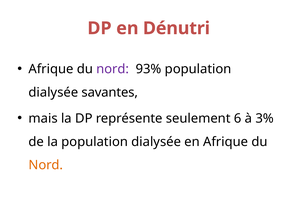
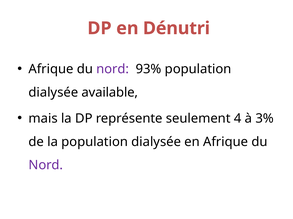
savantes: savantes -> available
6: 6 -> 4
Nord at (46, 166) colour: orange -> purple
